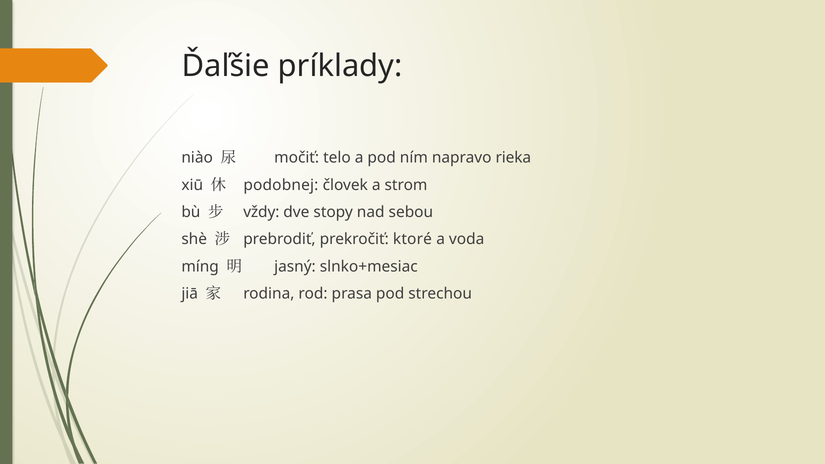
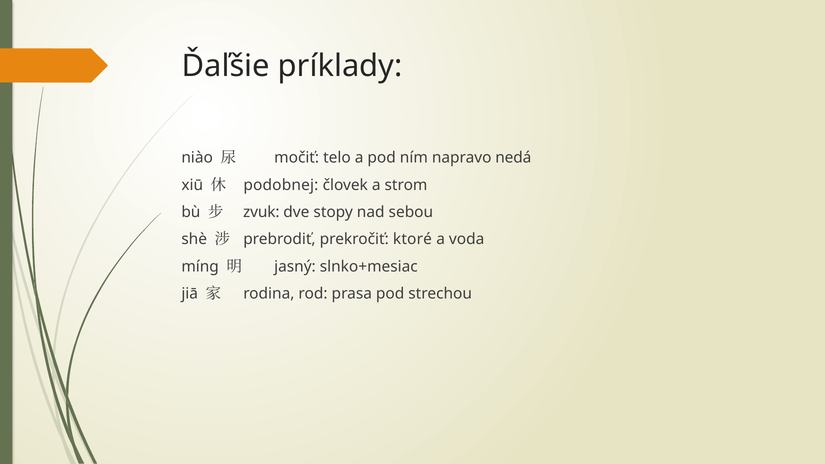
rieka: rieka -> nedá
vždy: vždy -> zvuk
